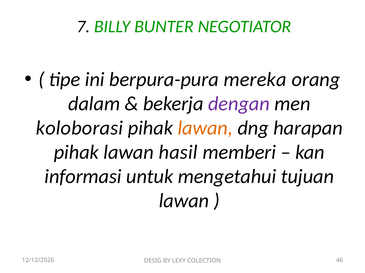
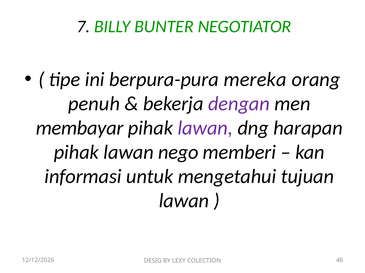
dalam: dalam -> penuh
koloborasi: koloborasi -> membayar
lawan at (205, 128) colour: orange -> purple
hasil: hasil -> nego
